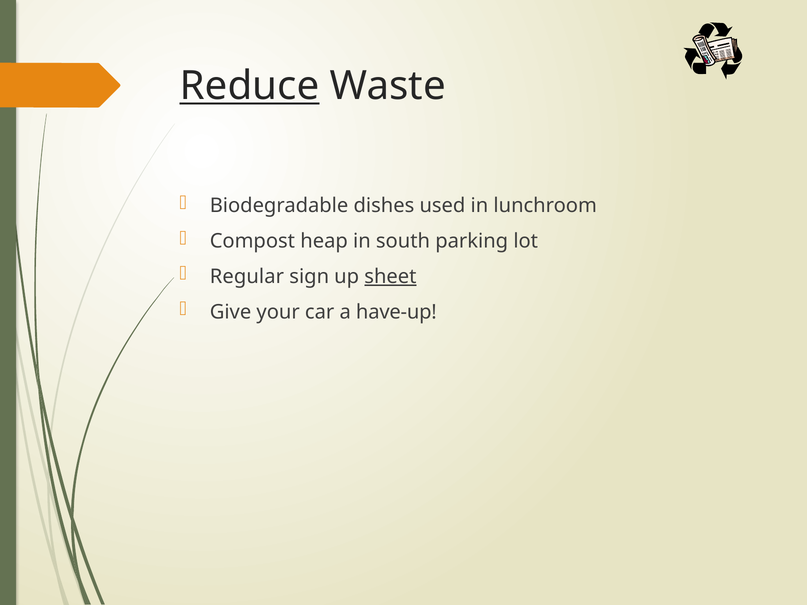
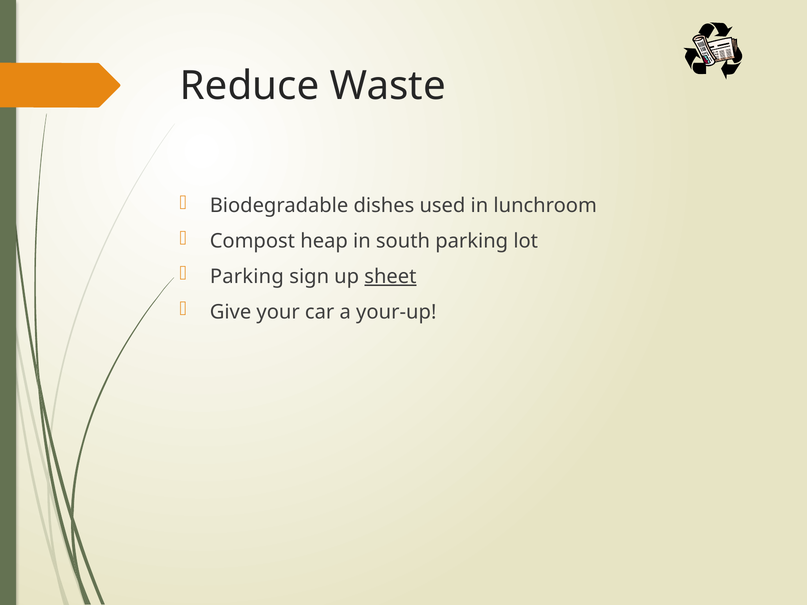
Reduce underline: present -> none
Regular at (247, 277): Regular -> Parking
have-up: have-up -> your-up
